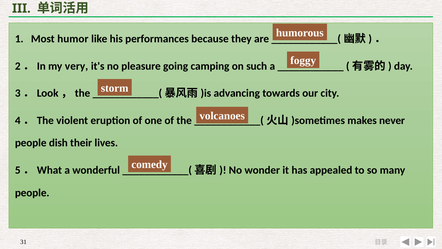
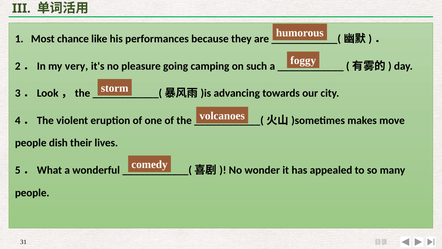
humor: humor -> chance
never: never -> move
